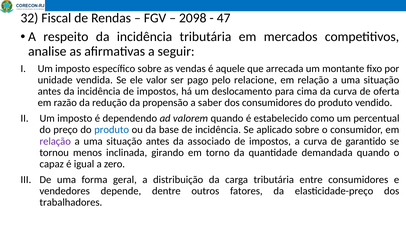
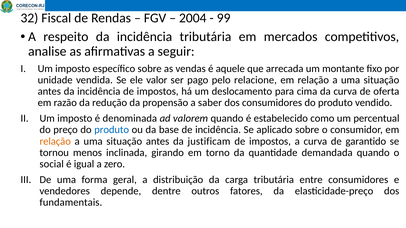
2098: 2098 -> 2004
47: 47 -> 99
dependendo: dependendo -> denominada
relação at (55, 141) colour: purple -> orange
associado: associado -> justificam
capaz: capaz -> social
trabalhadores: trabalhadores -> fundamentais
